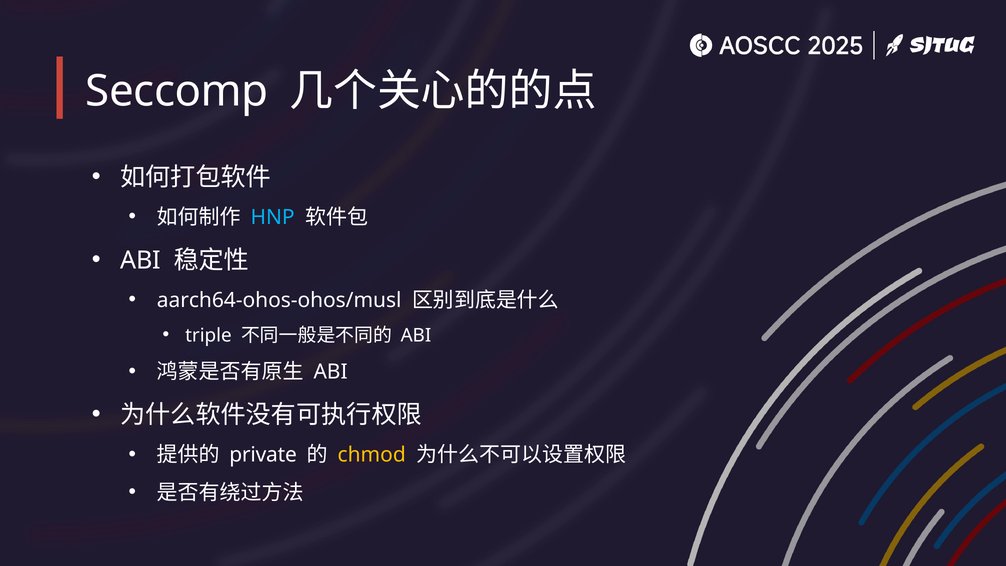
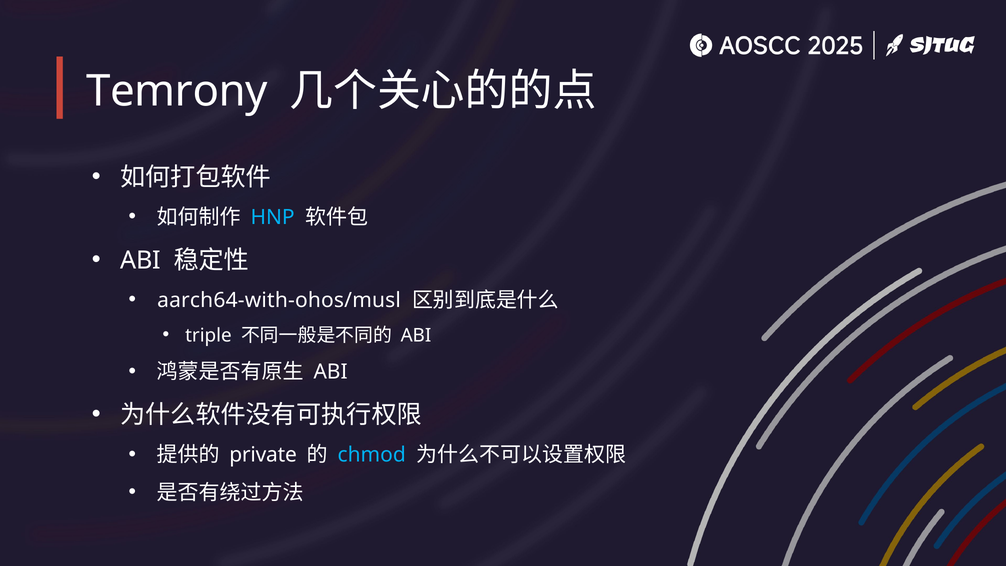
Seccomp: Seccomp -> Temrony
aarch64-ohos-ohos/musl: aarch64-ohos-ohos/musl -> aarch64-with-ohos/musl
chmod colour: yellow -> light blue
